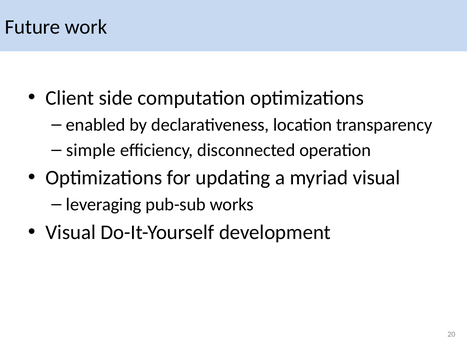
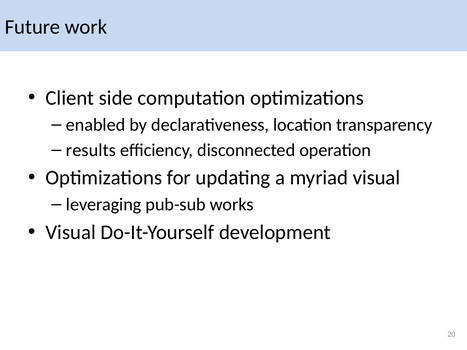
simple: simple -> results
